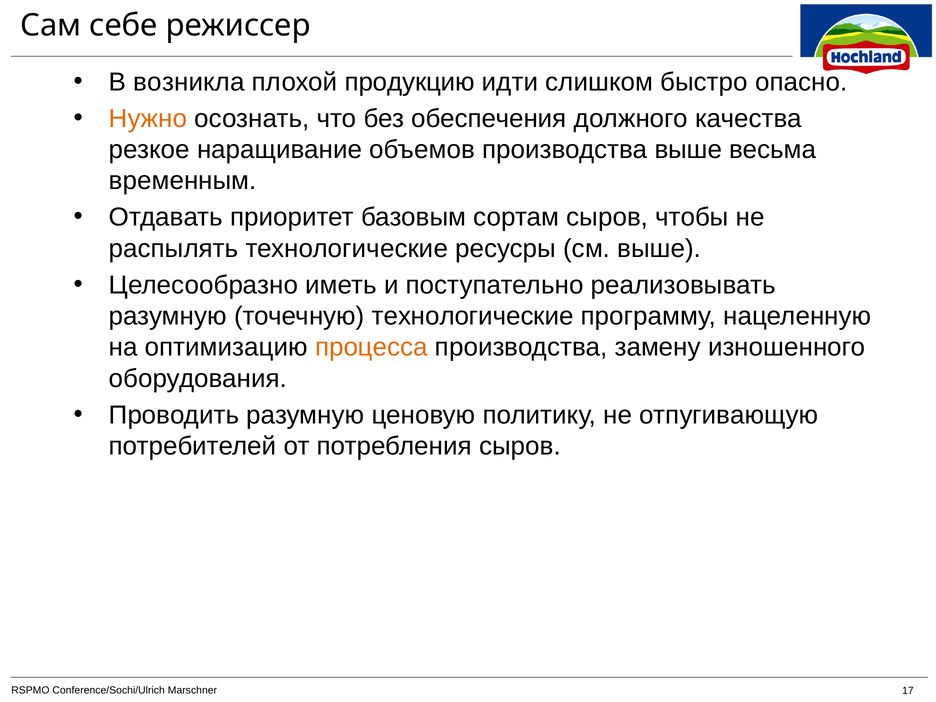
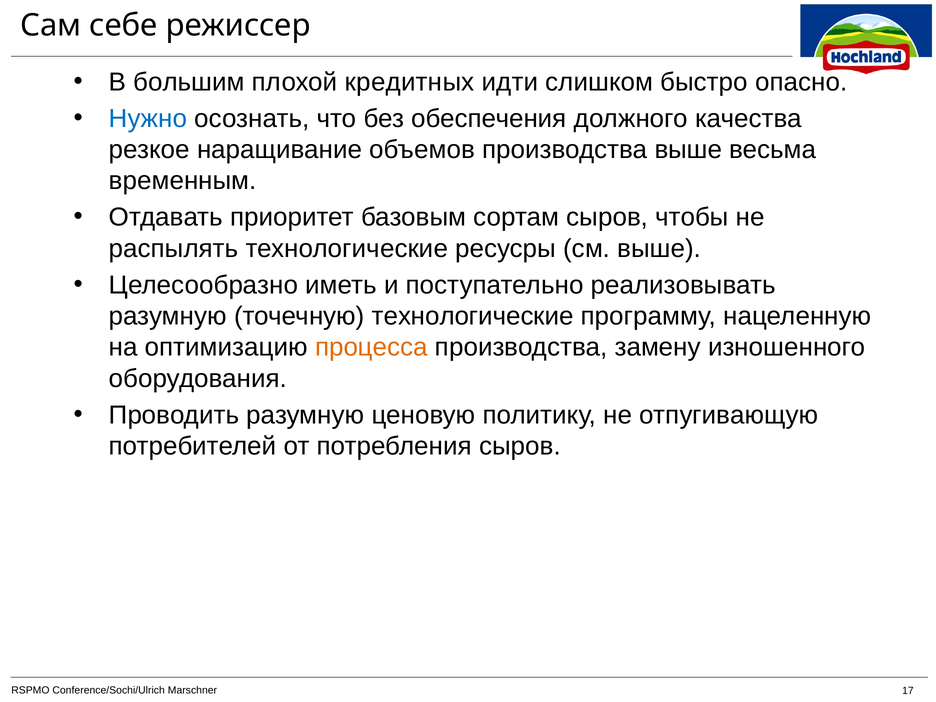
возникла: возникла -> большим
продукцию: продукцию -> кредитных
Нужно colour: orange -> blue
